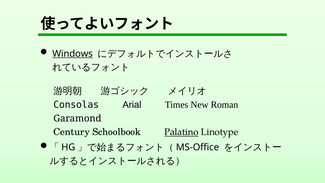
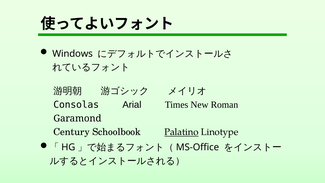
Windows underline: present -> none
